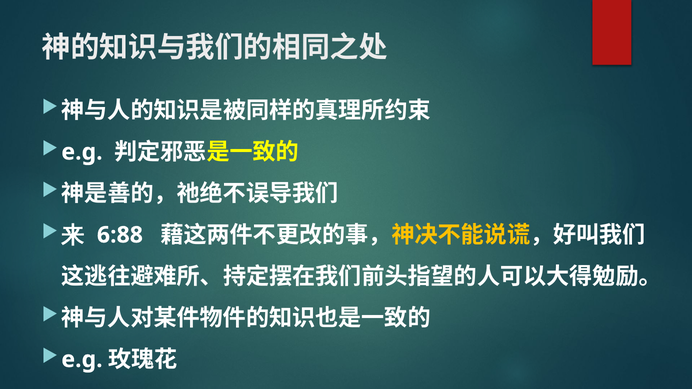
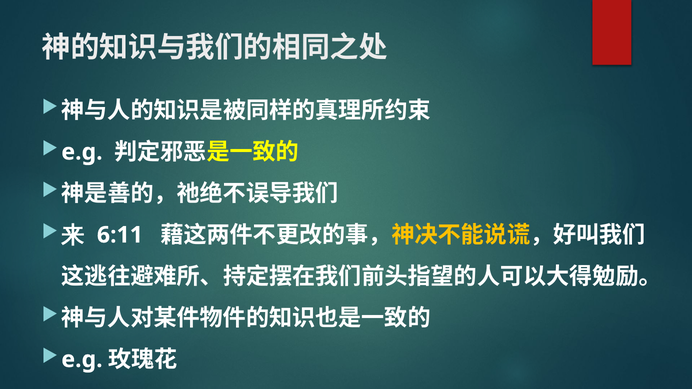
6:88: 6:88 -> 6:11
